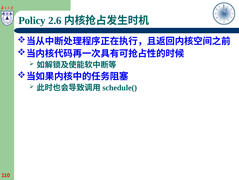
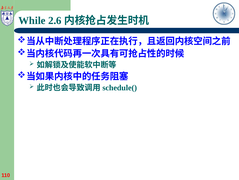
Policy: Policy -> While
